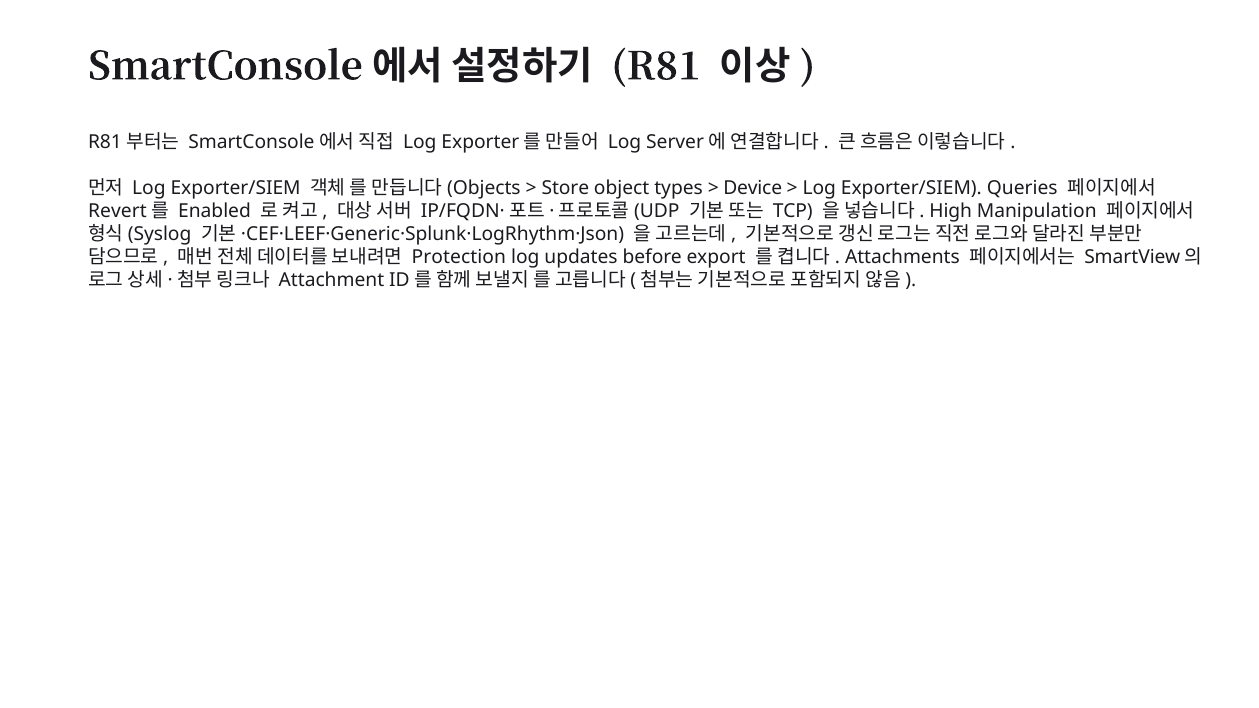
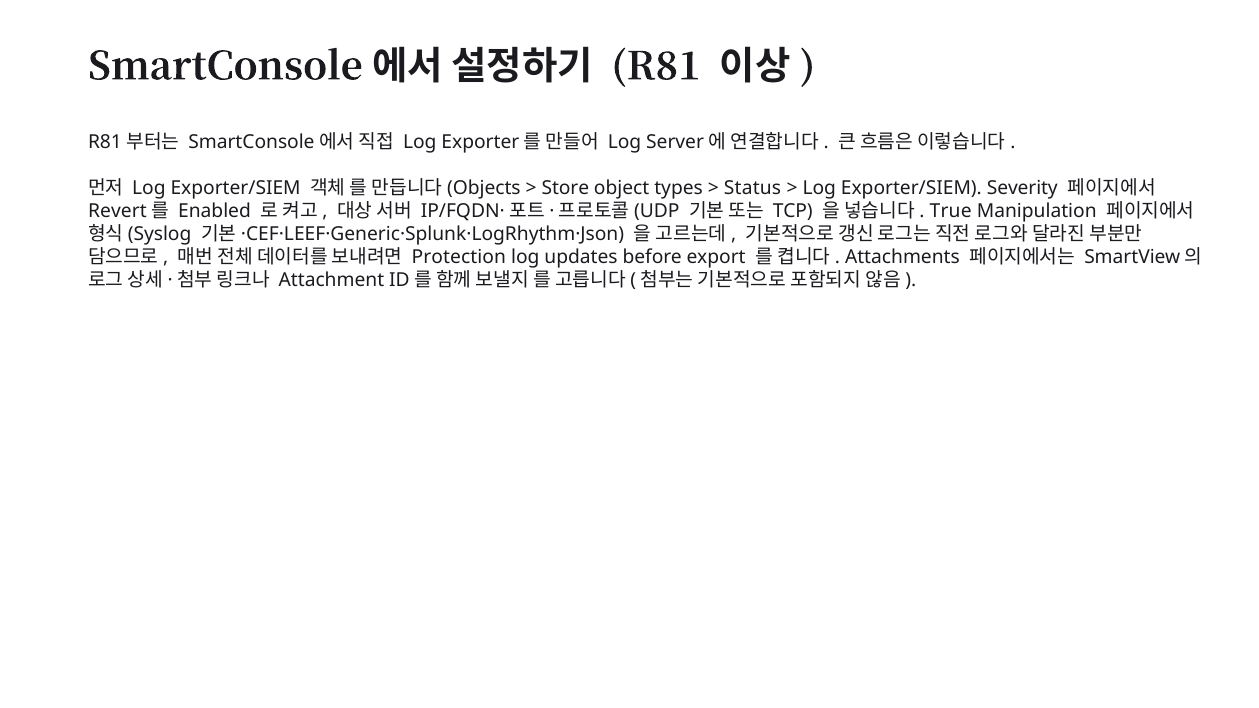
Device: Device -> Status
Queries: Queries -> Severity
High: High -> True
